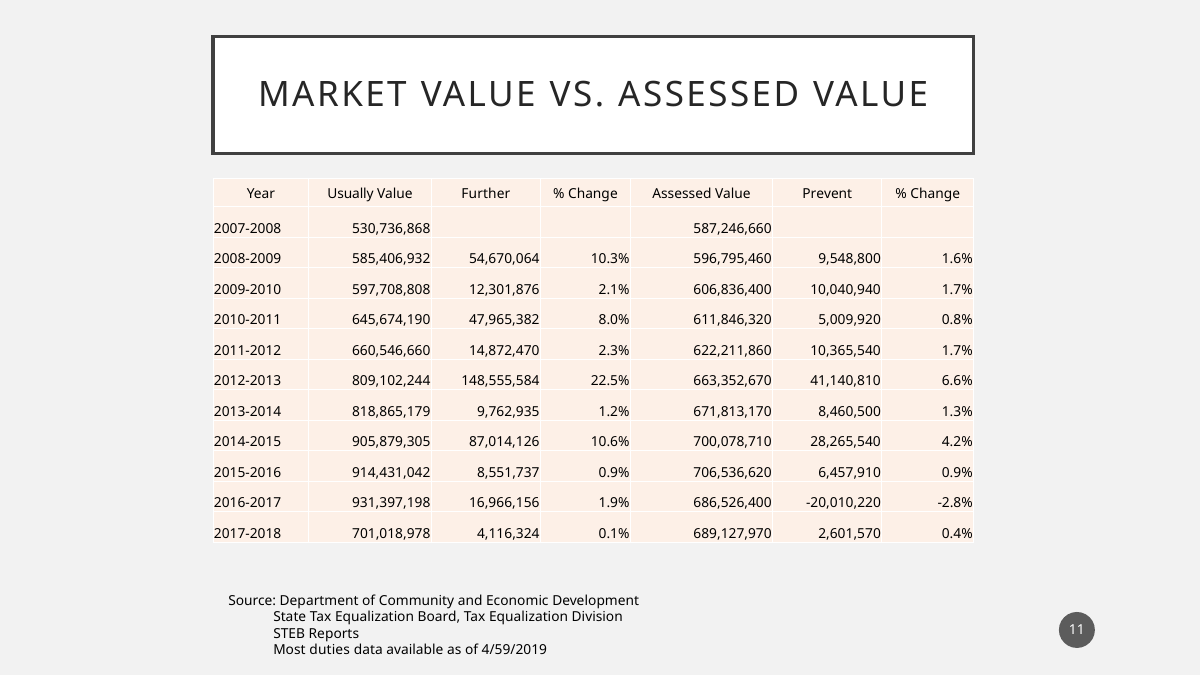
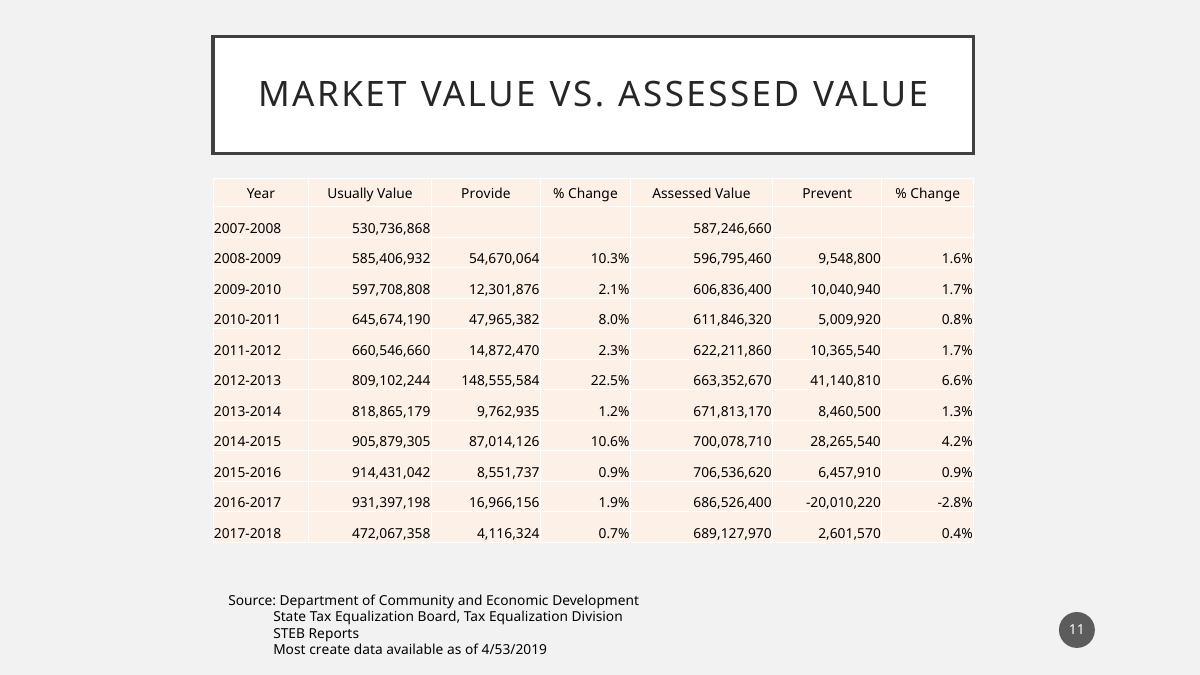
Further: Further -> Provide
701,018,978: 701,018,978 -> 472,067,358
0.1%: 0.1% -> 0.7%
duties: duties -> create
4/59/2019: 4/59/2019 -> 4/53/2019
